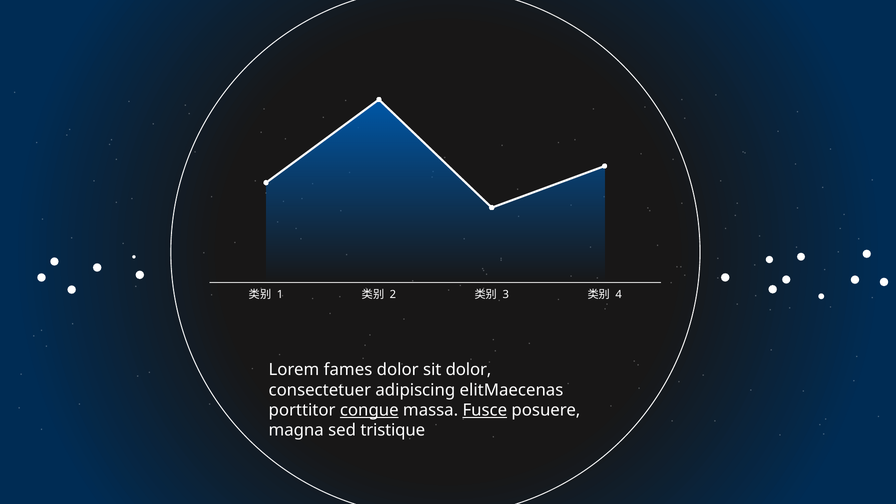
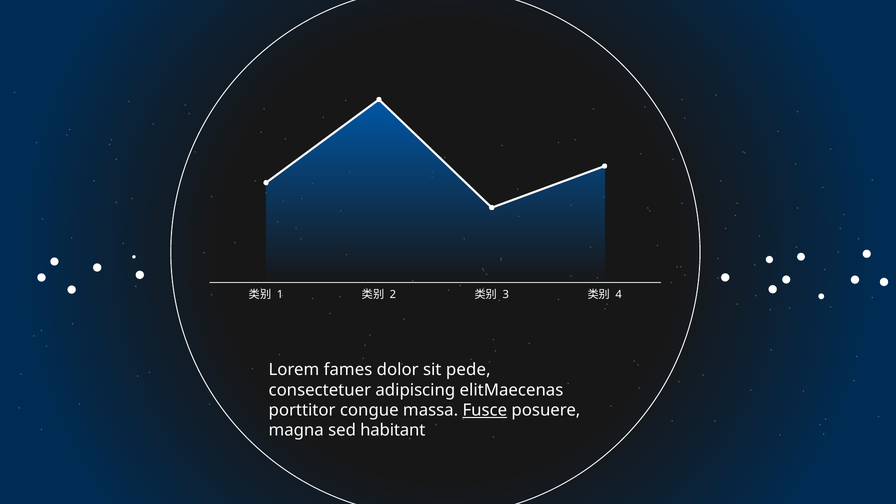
sit dolor: dolor -> pede
congue underline: present -> none
tristique: tristique -> habitant
